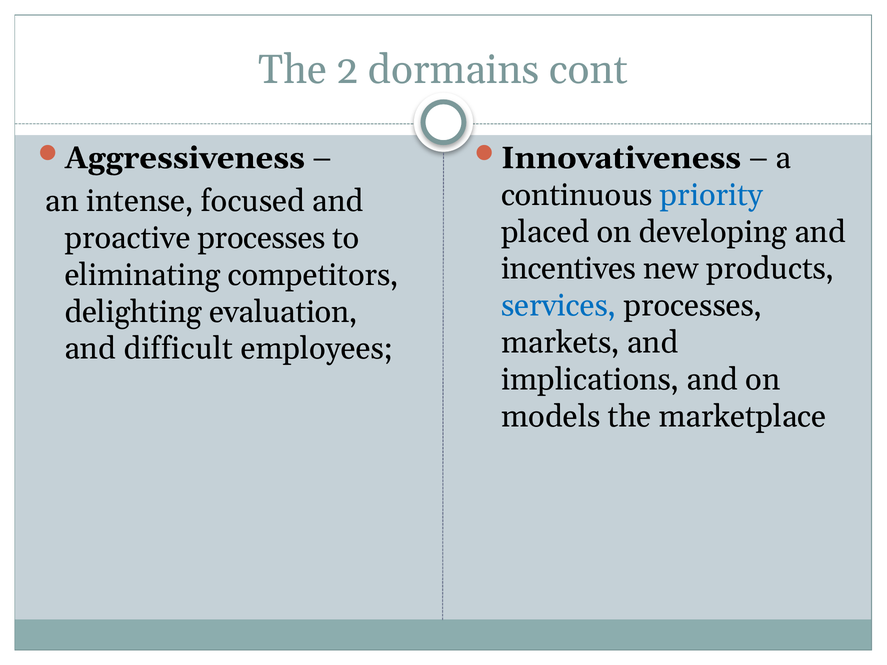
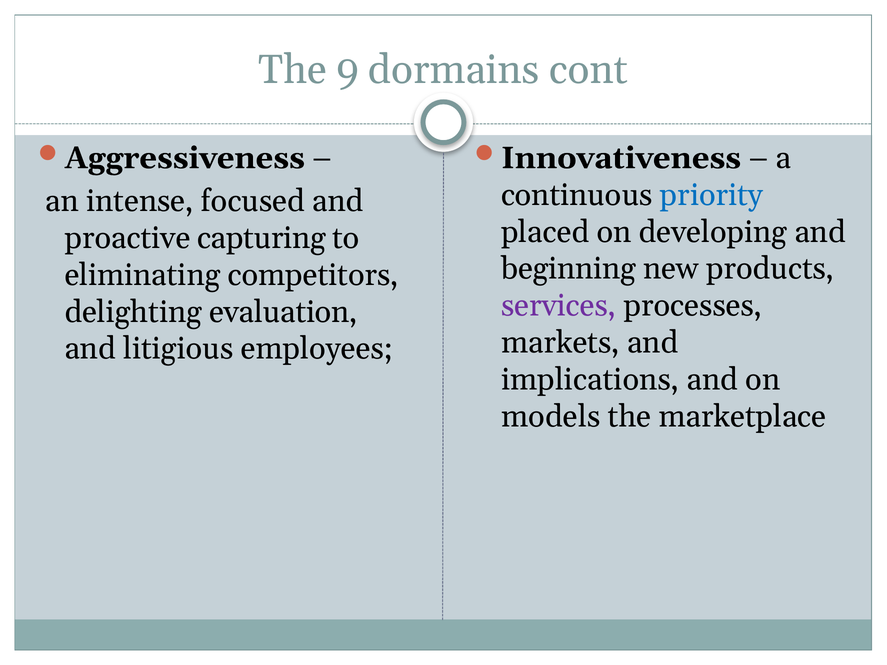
2: 2 -> 9
proactive processes: processes -> capturing
incentives: incentives -> beginning
services colour: blue -> purple
difficult: difficult -> litigious
